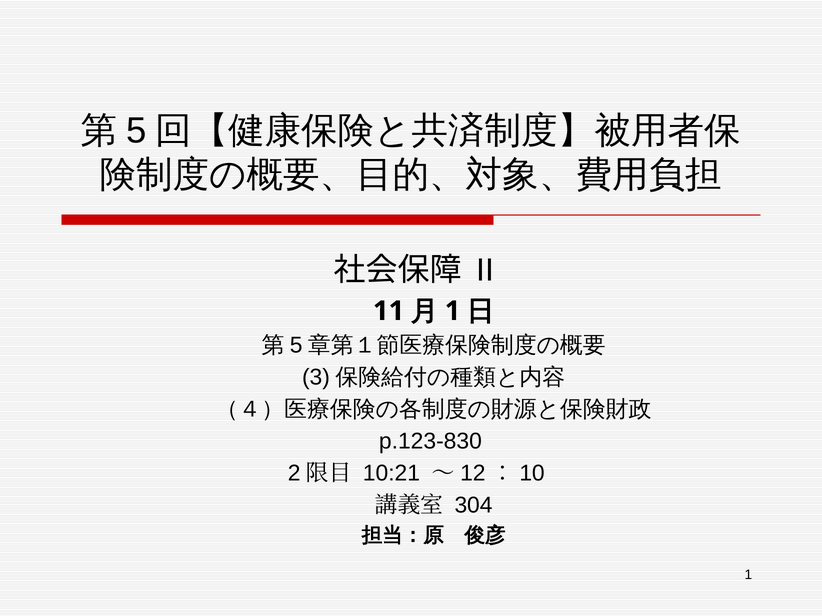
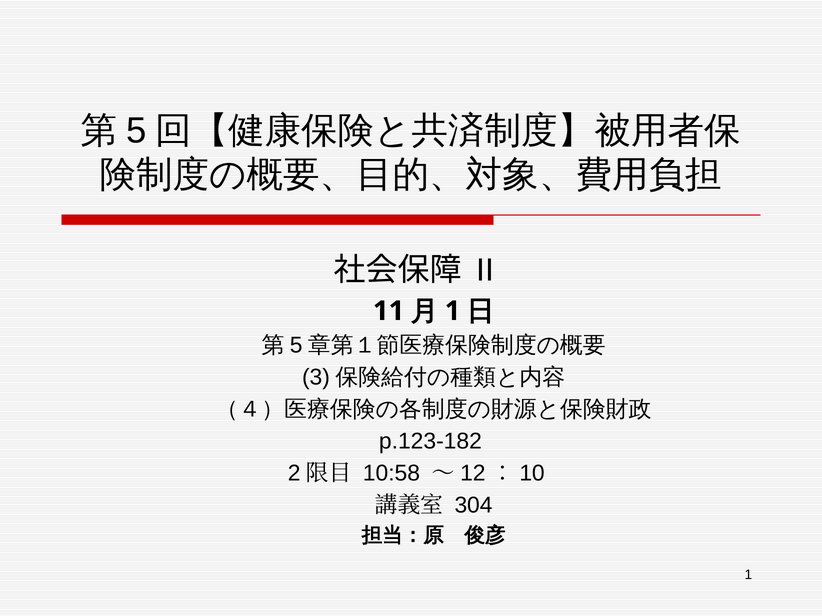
p.123-830: p.123-830 -> p.123-182
10:21: 10:21 -> 10:58
